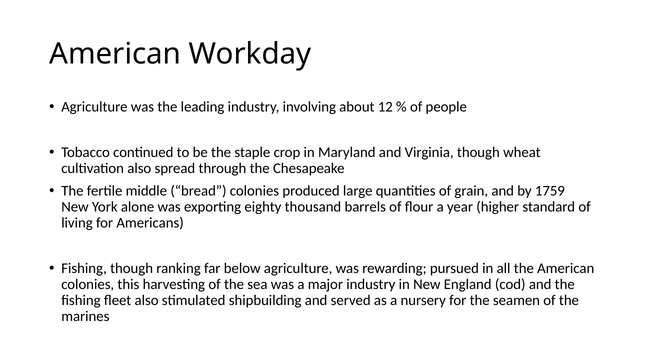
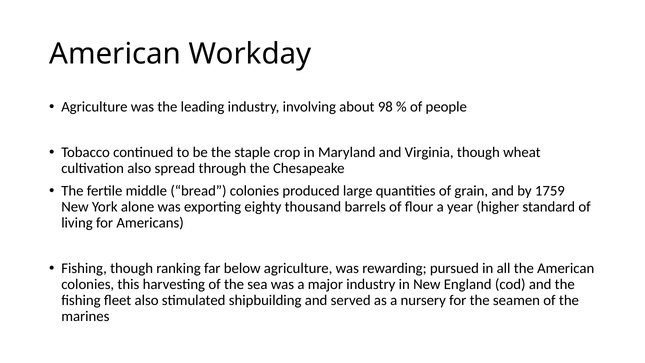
12: 12 -> 98
